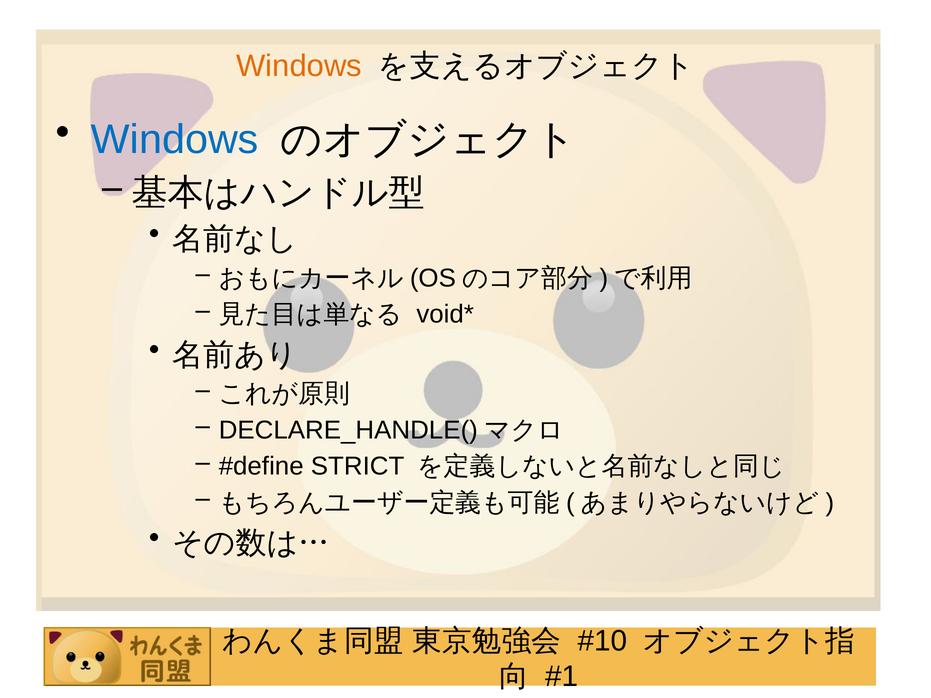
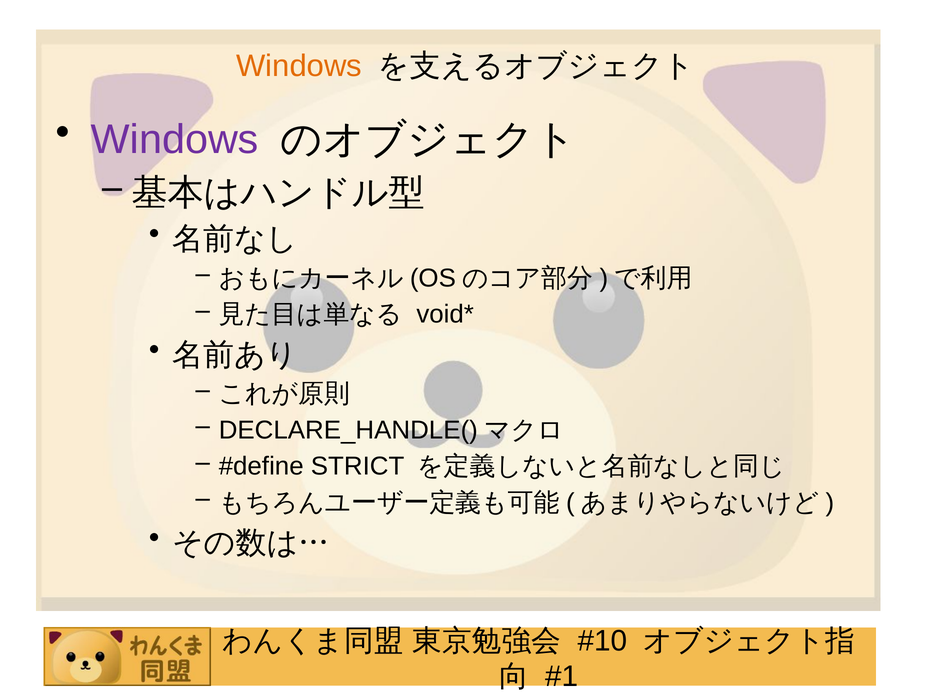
Windows at (175, 140) colour: blue -> purple
